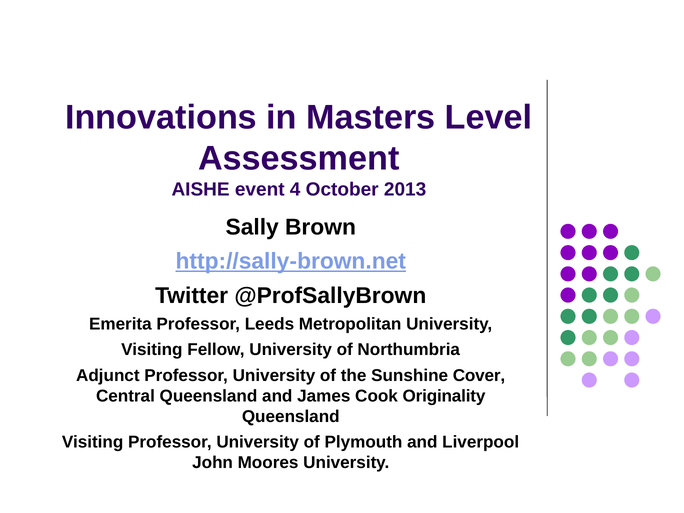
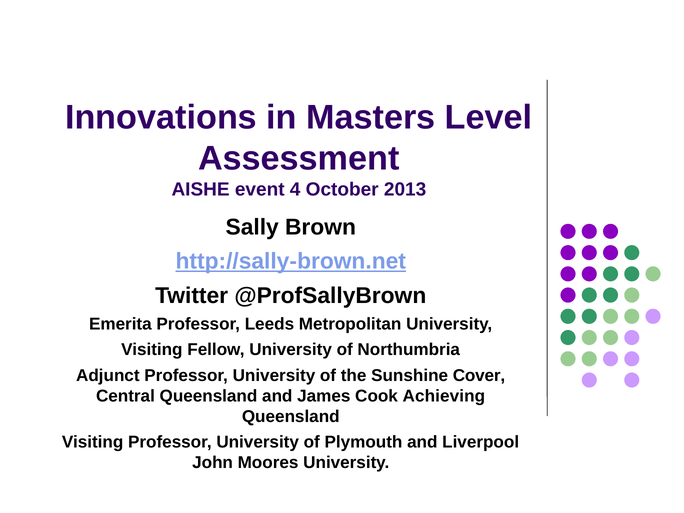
Originality: Originality -> Achieving
